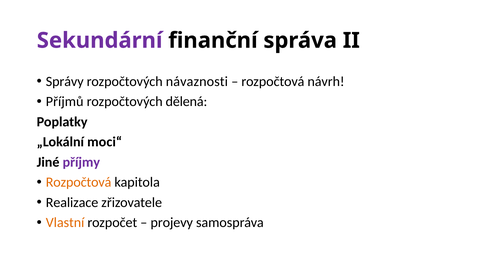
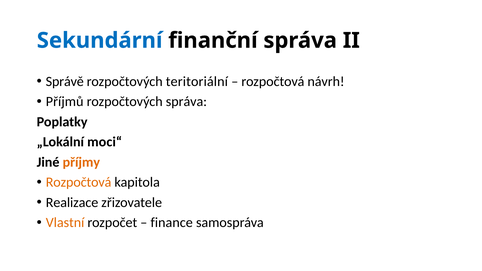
Sekundární colour: purple -> blue
Správy: Správy -> Správě
návaznosti: návaznosti -> teritoriální
rozpočtových dělená: dělená -> správa
příjmy colour: purple -> orange
projevy: projevy -> finance
